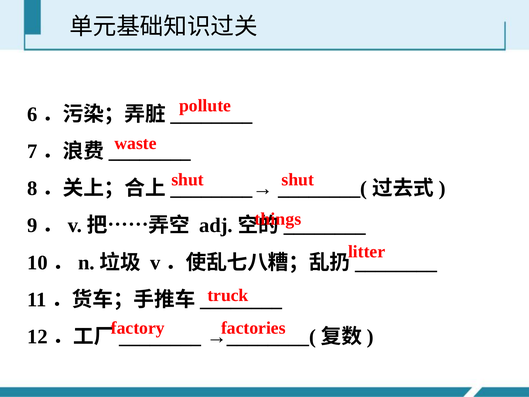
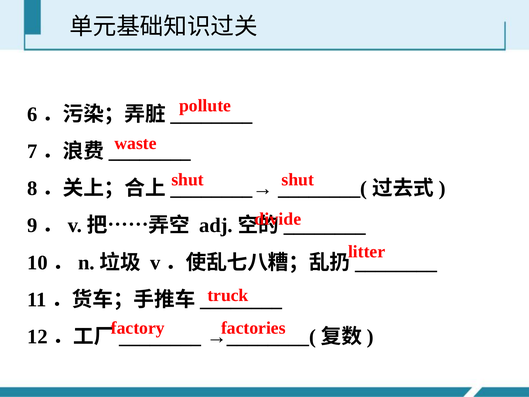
things: things -> divide
